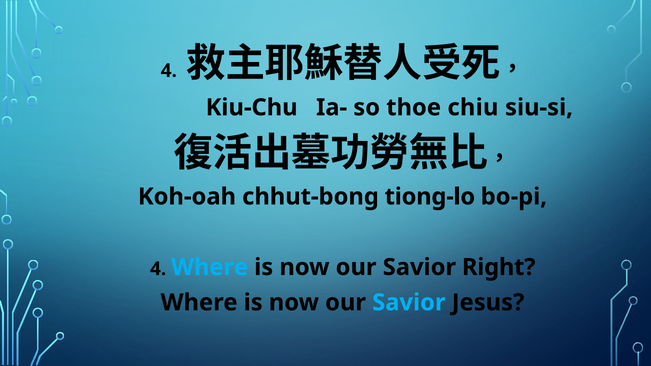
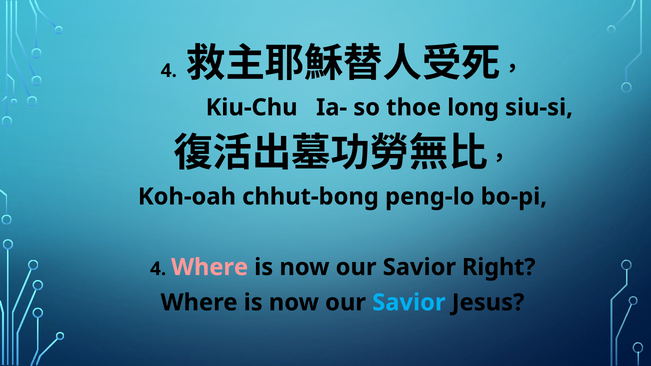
chiu: chiu -> long
tiong-lo: tiong-lo -> peng-lo
Where at (210, 267) colour: light blue -> pink
